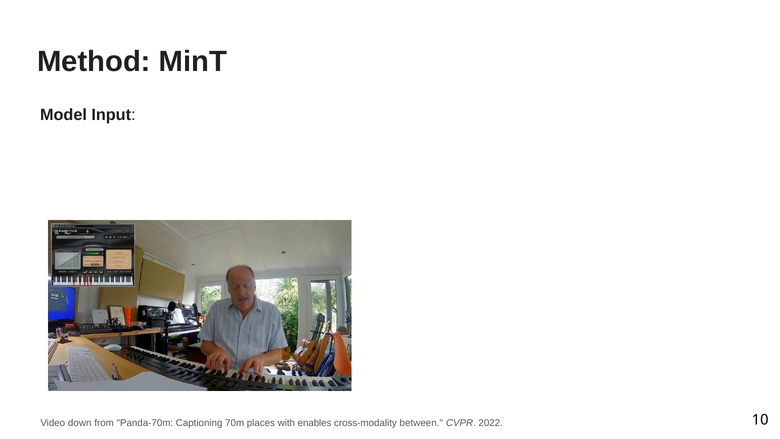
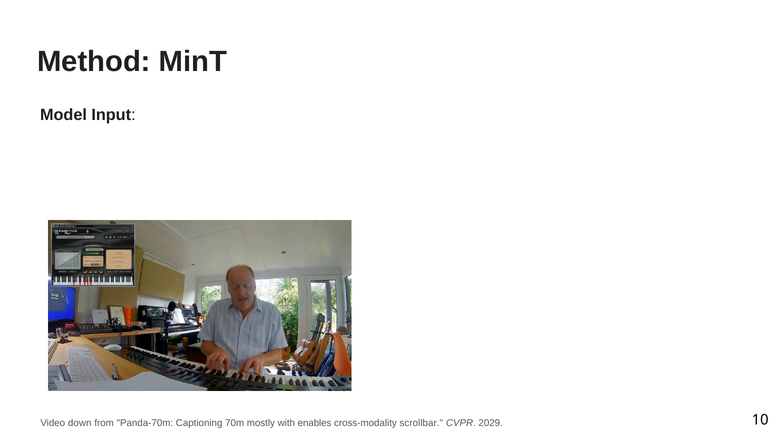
places: places -> mostly
between: between -> scrollbar
2022: 2022 -> 2029
